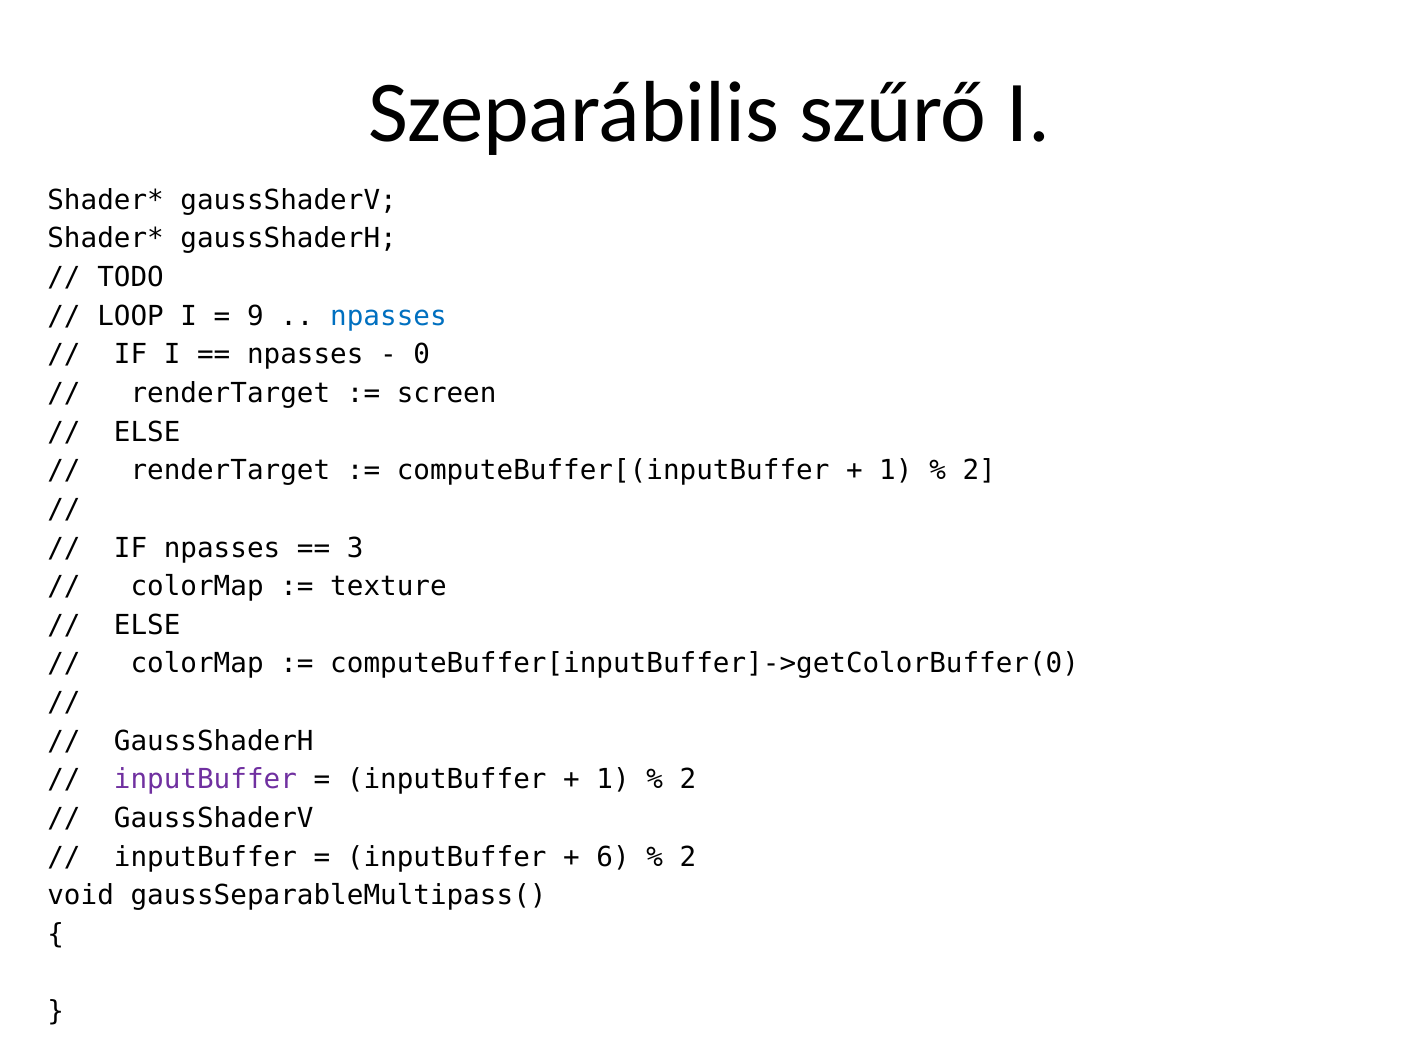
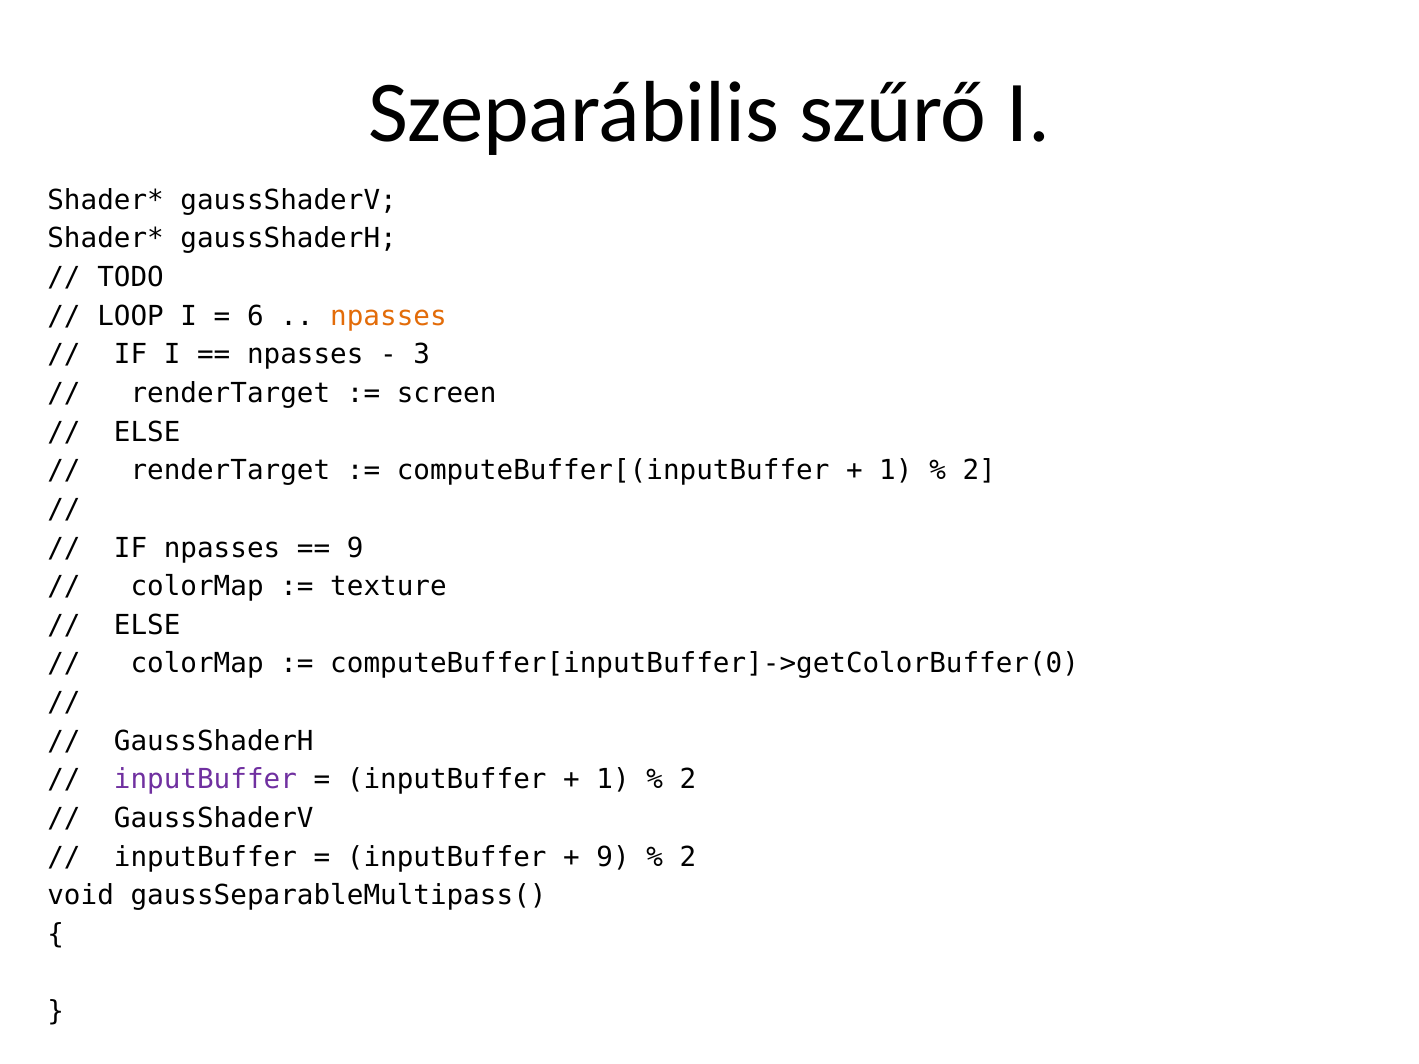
9: 9 -> 6
npasses at (388, 316) colour: blue -> orange
0: 0 -> 3
3 at (355, 548): 3 -> 9
6 at (613, 857): 6 -> 9
